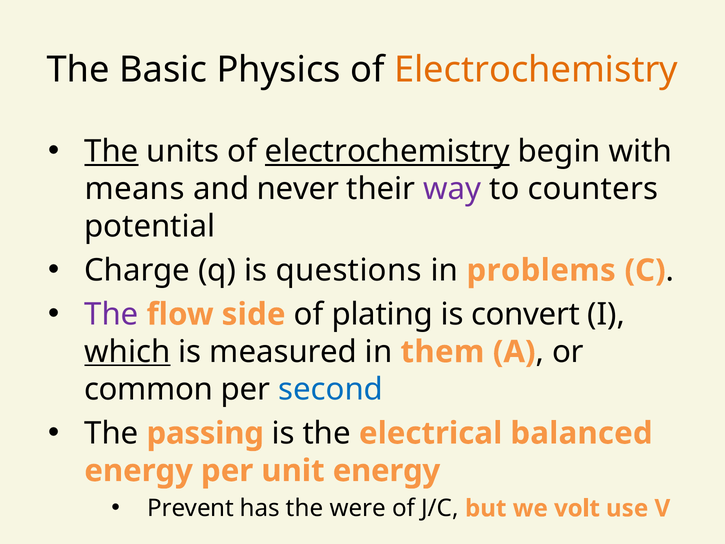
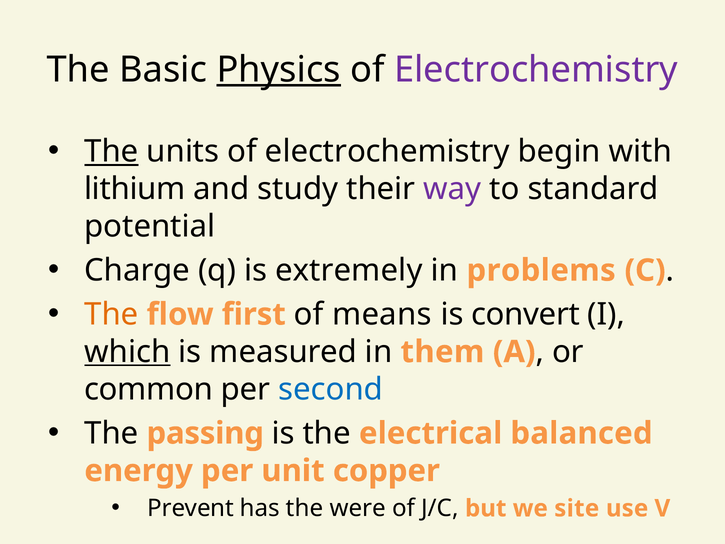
Physics underline: none -> present
Electrochemistry at (536, 70) colour: orange -> purple
electrochemistry at (387, 151) underline: present -> none
means: means -> lithium
never: never -> study
counters: counters -> standard
questions: questions -> extremely
The at (111, 314) colour: purple -> orange
side: side -> first
plating: plating -> means
unit energy: energy -> copper
volt: volt -> site
